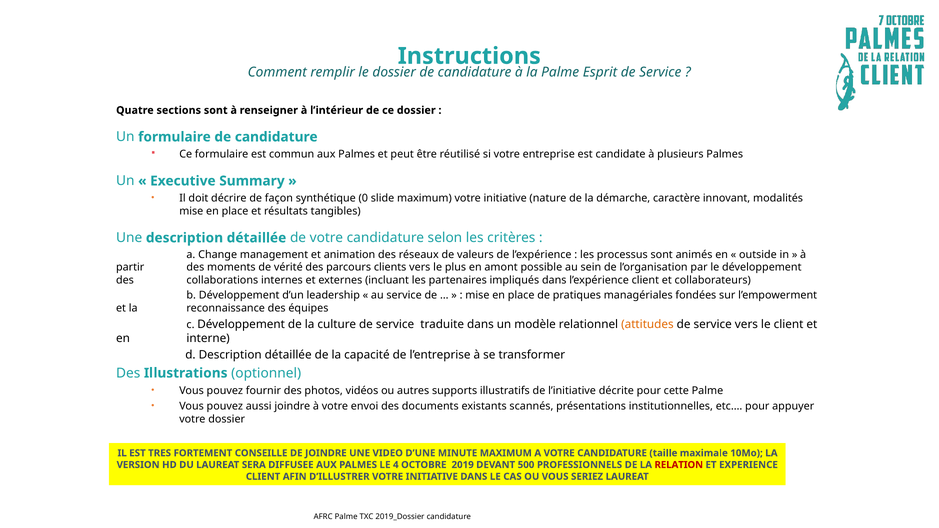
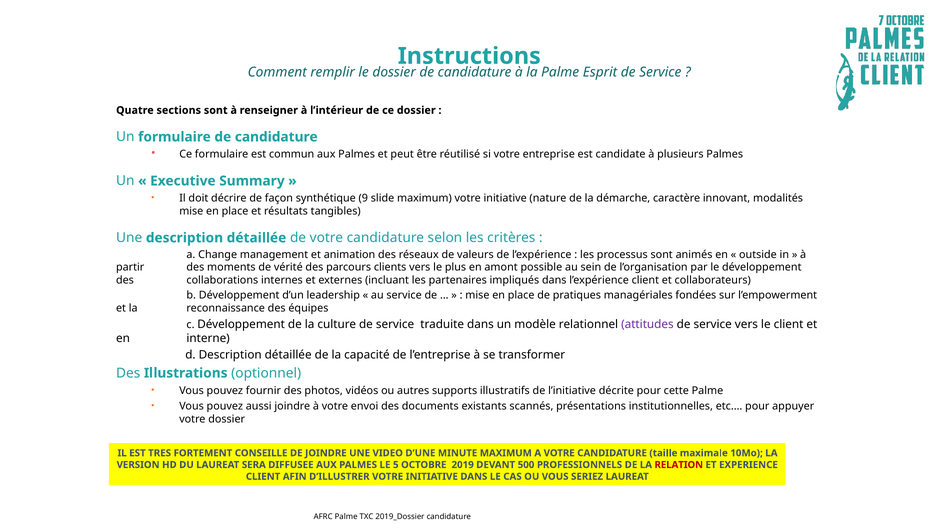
0: 0 -> 9
attitudes colour: orange -> purple
4: 4 -> 5
